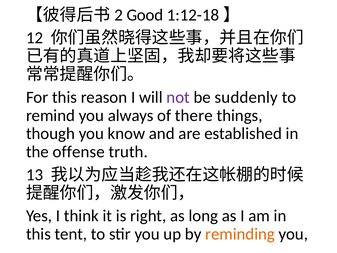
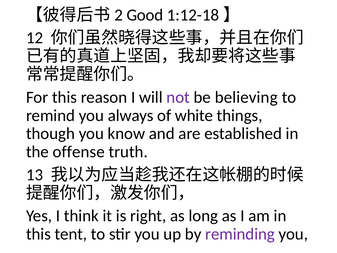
suddenly: suddenly -> believing
there: there -> white
reminding colour: orange -> purple
